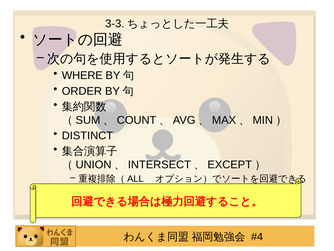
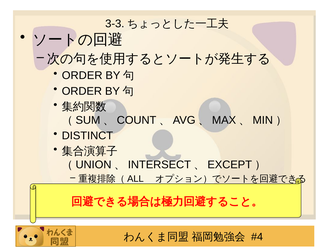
WHERE at (82, 75): WHERE -> ORDER
